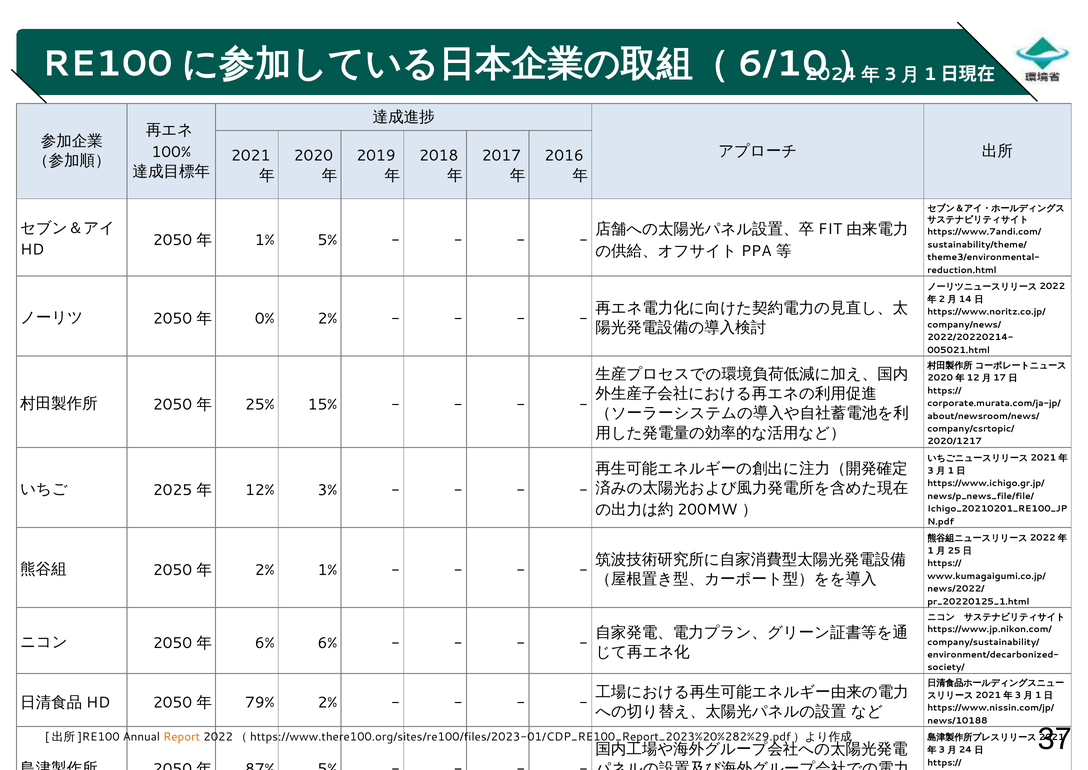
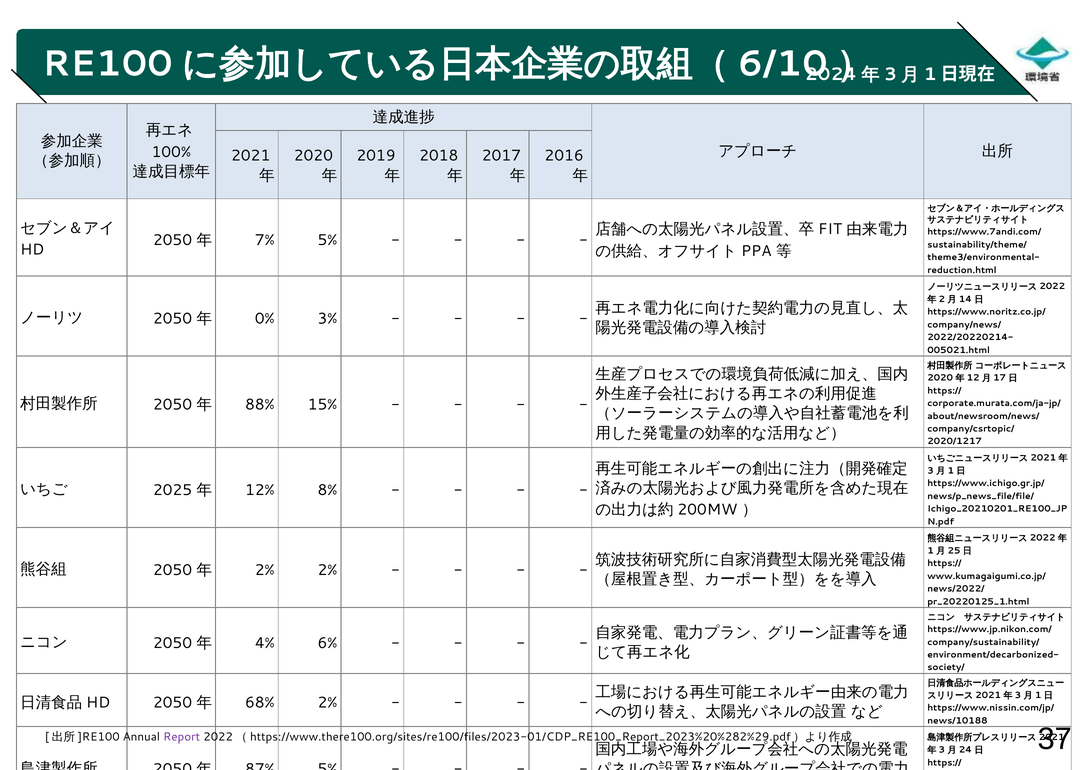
1% at (265, 240): 1% -> 7%
0% 2%: 2% -> 3%
25%: 25% -> 88%
3%: 3% -> 8%
2% 1%: 1% -> 2%
6% at (265, 643): 6% -> 4%
79%: 79% -> 68%
Report colour: orange -> purple
